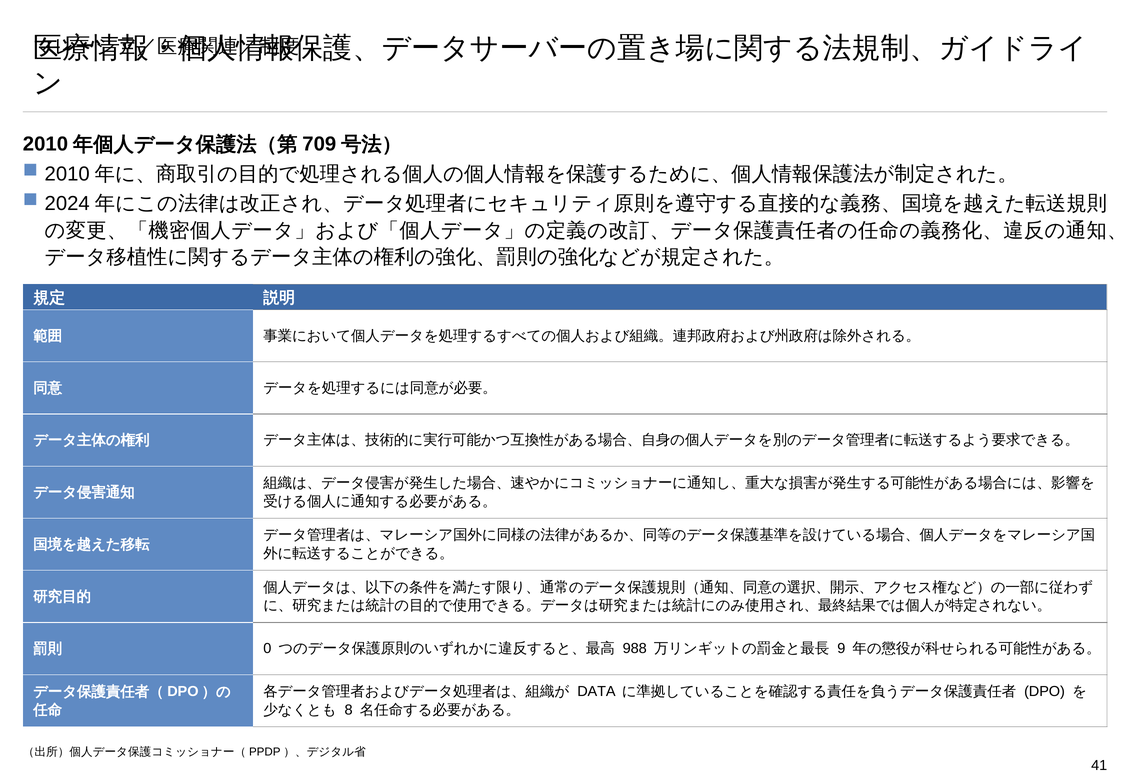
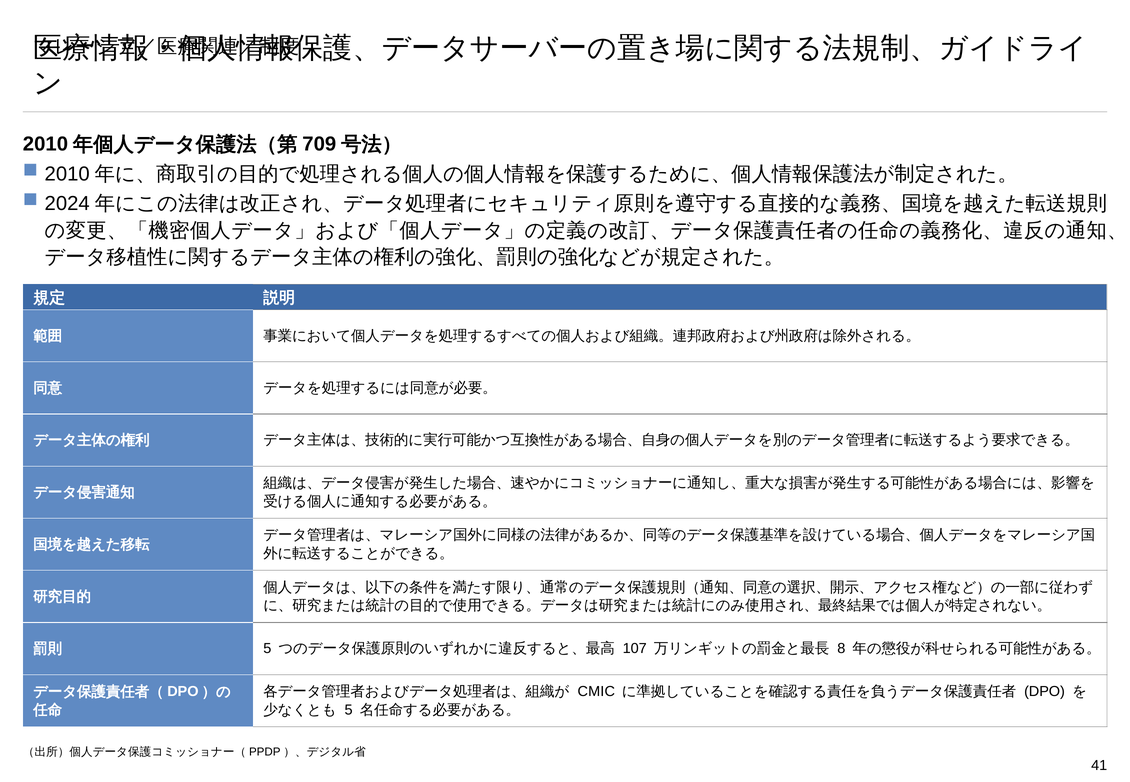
0 at (267, 649): 0 -> 5
988: 988 -> 107
9: 9 -> 8
DATA: DATA -> CMIC
8 at (349, 710): 8 -> 5
